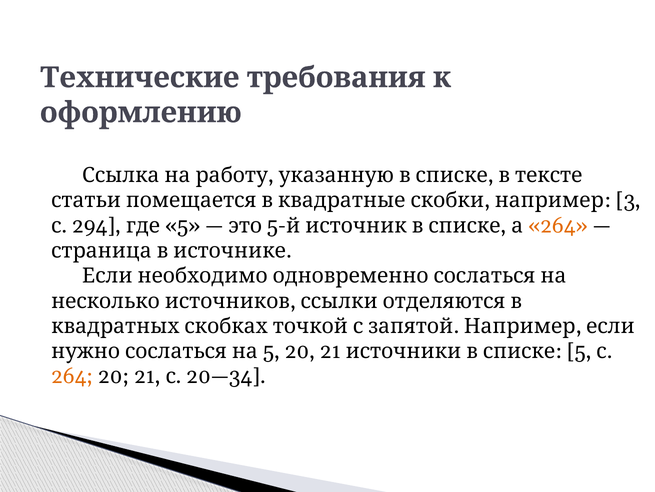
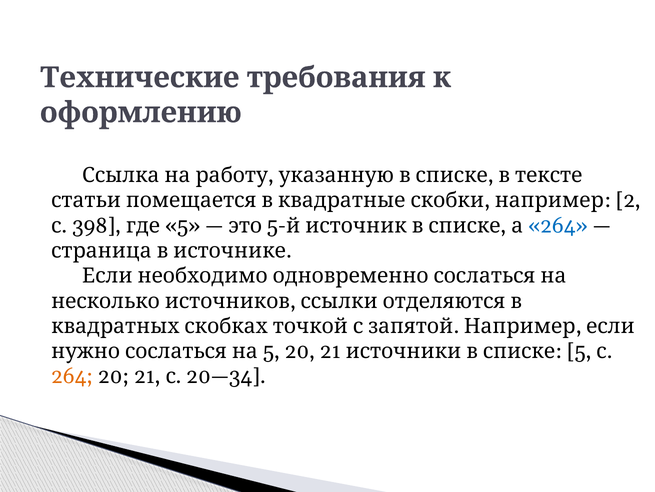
3: 3 -> 2
294: 294 -> 398
264 at (558, 225) colour: orange -> blue
